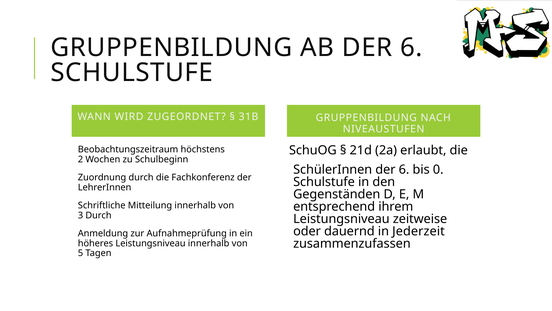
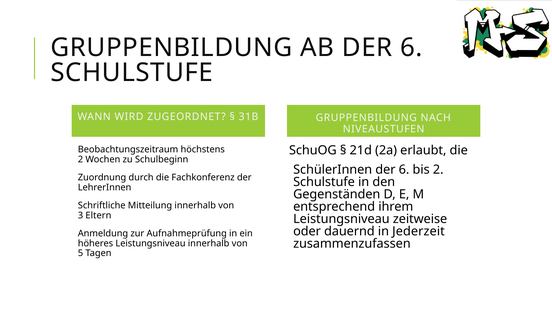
bis 0: 0 -> 2
3 Durch: Durch -> Eltern
